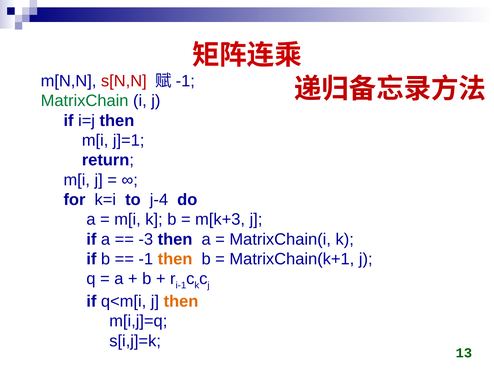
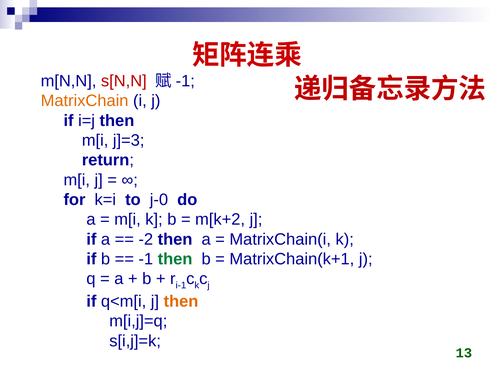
MatrixChain colour: green -> orange
j]=1: j]=1 -> j]=3
j-4: j-4 -> j-0
m[k+3: m[k+3 -> m[k+2
-3: -3 -> -2
then at (175, 259) colour: orange -> green
